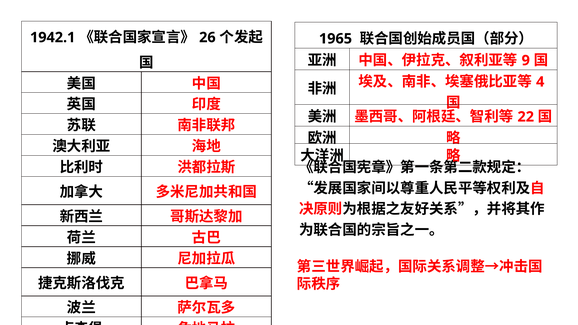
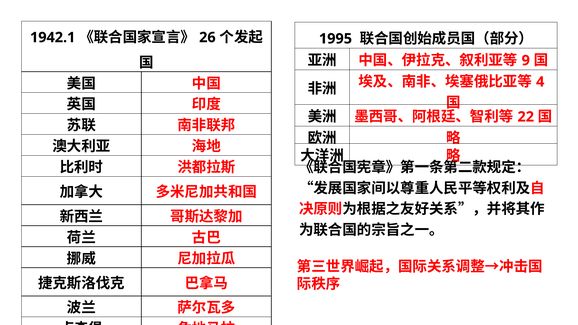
1965: 1965 -> 1995
